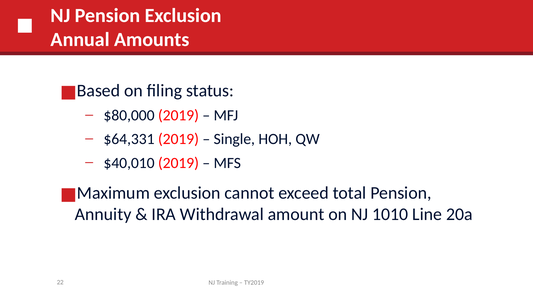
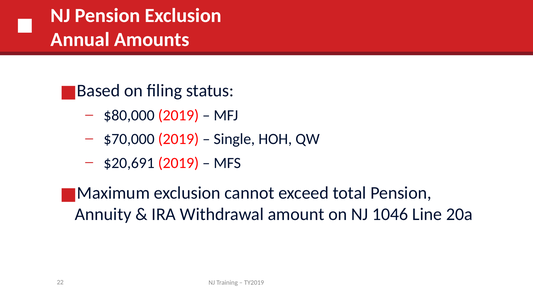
$64,331: $64,331 -> $70,000
$40,010: $40,010 -> $20,691
1010: 1010 -> 1046
